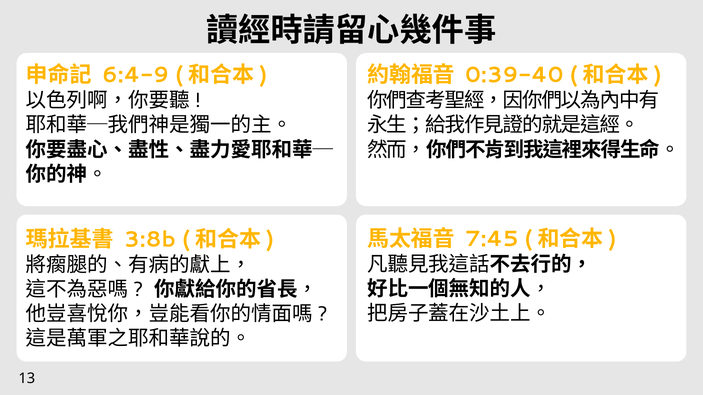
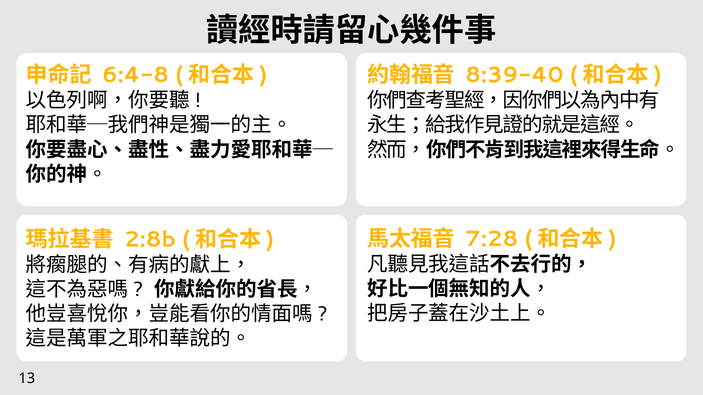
6:4-9: 6:4-9 -> 6:4-8
0:39-40: 0:39-40 -> 8:39-40
7:45: 7:45 -> 7:28
3:8b: 3:8b -> 2:8b
